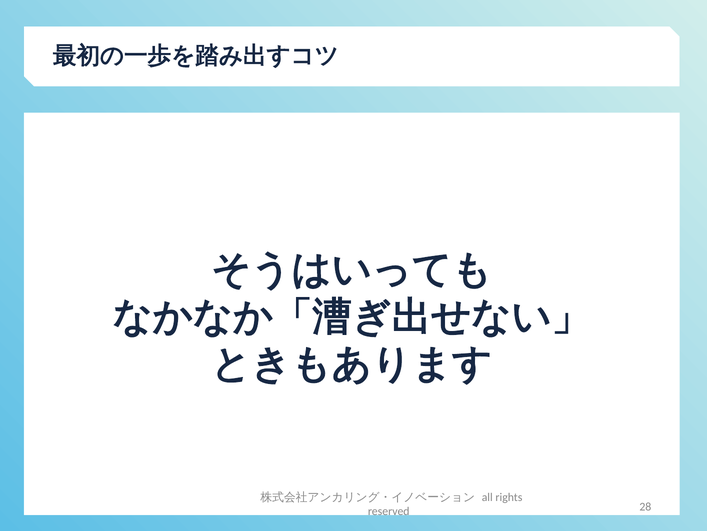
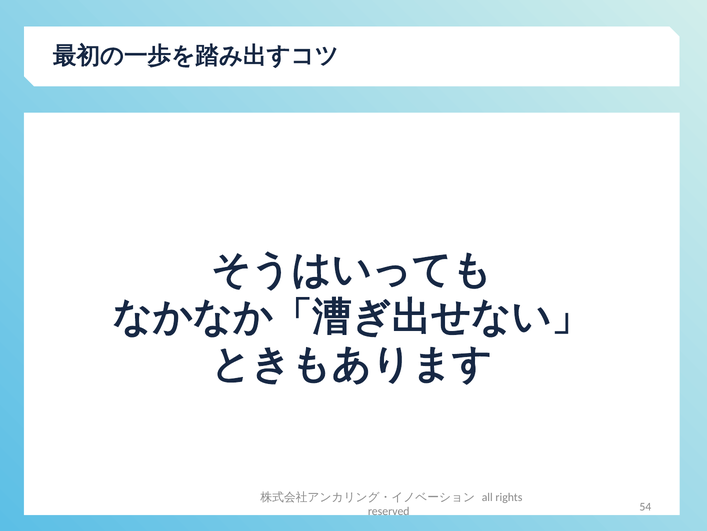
28: 28 -> 54
